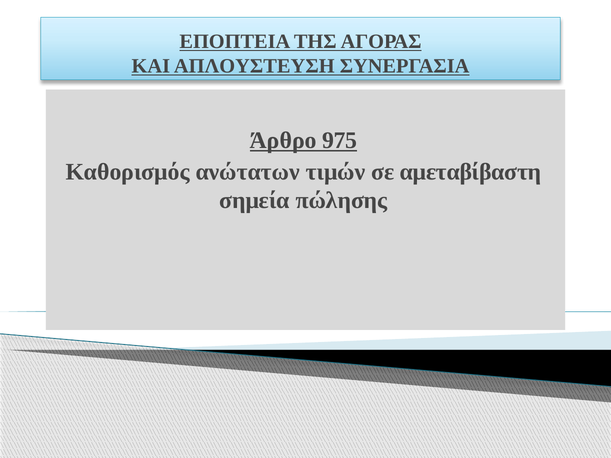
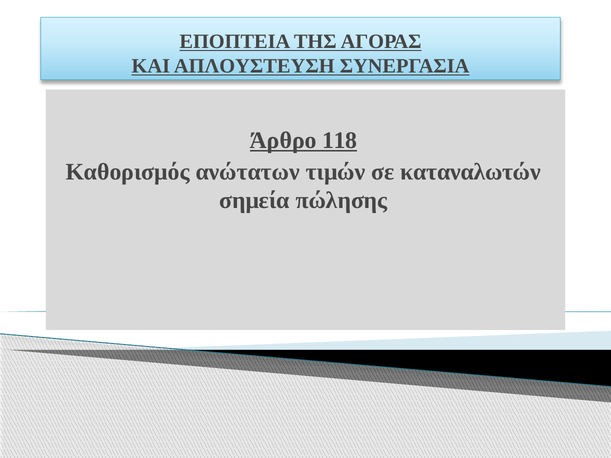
975: 975 -> 118
αμεταβίβαστη: αμεταβίβαστη -> καταναλωτών
